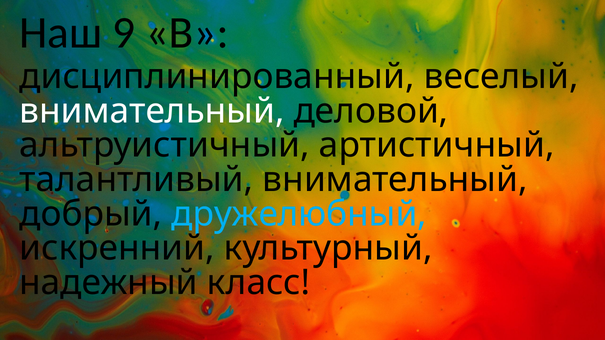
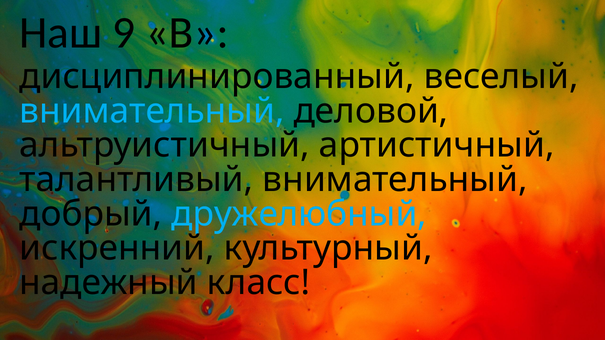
внимательный at (152, 111) colour: white -> light blue
